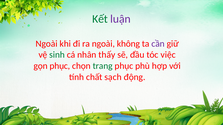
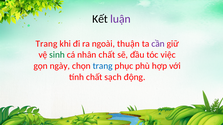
Kết colour: green -> black
Ngoài at (47, 44): Ngoài -> Trang
không: không -> thuận
nhân thấy: thấy -> chất
gọn phục: phục -> ngày
trang at (103, 66) colour: green -> blue
